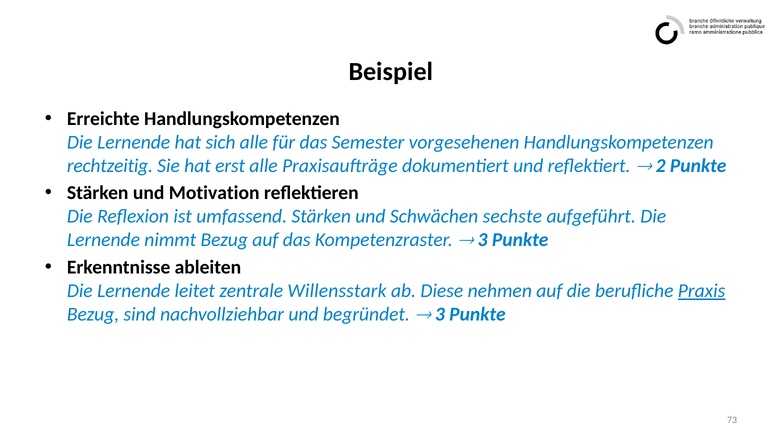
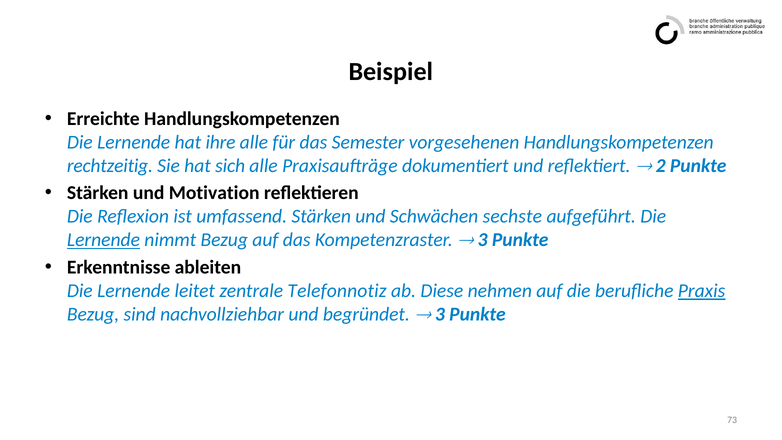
sich: sich -> ihre
erst: erst -> sich
Lernende at (103, 240) underline: none -> present
Willensstark: Willensstark -> Telefonnotiz
